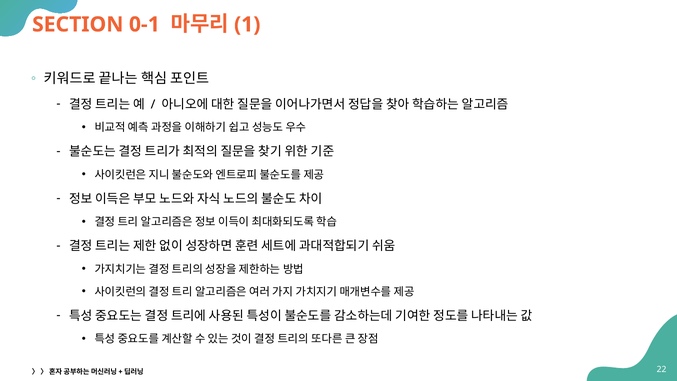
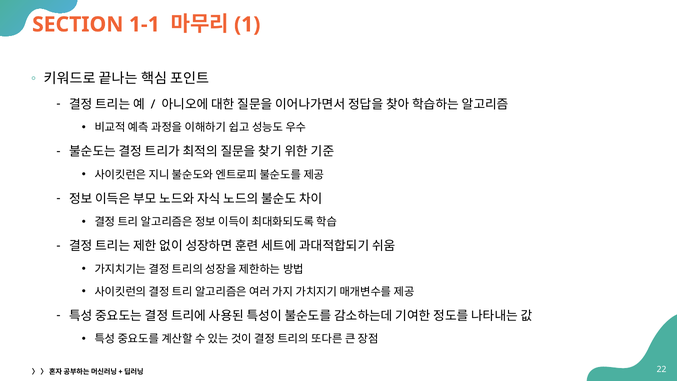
0-1: 0-1 -> 1-1
